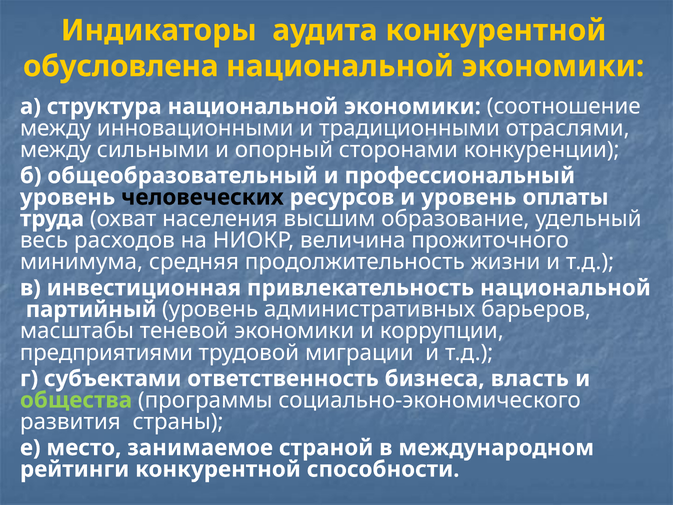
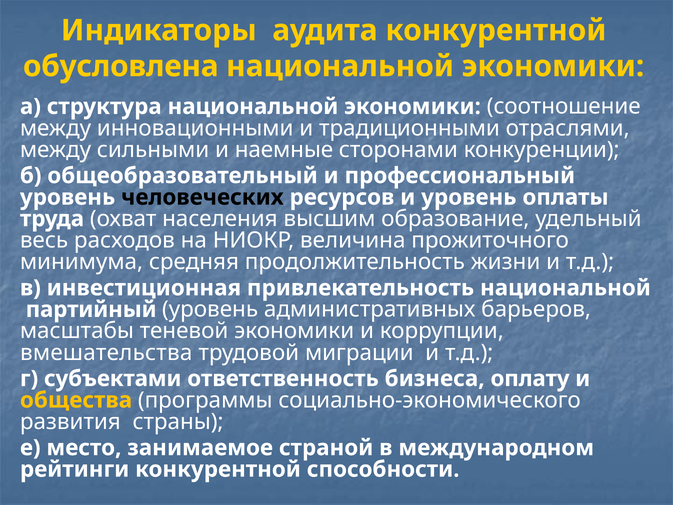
опорный: опорный -> наемные
предприятиями: предприятиями -> вмешательства
власть: власть -> оплату
общества colour: light green -> yellow
